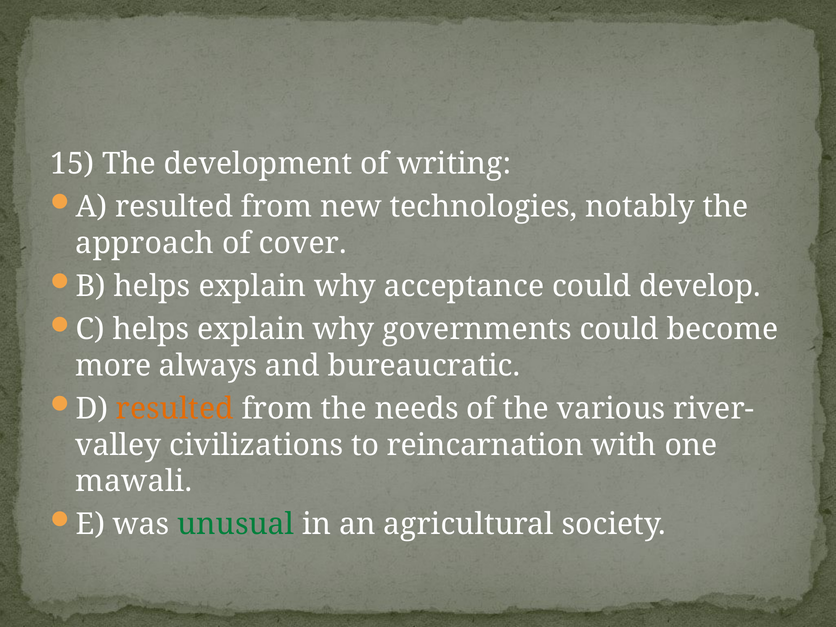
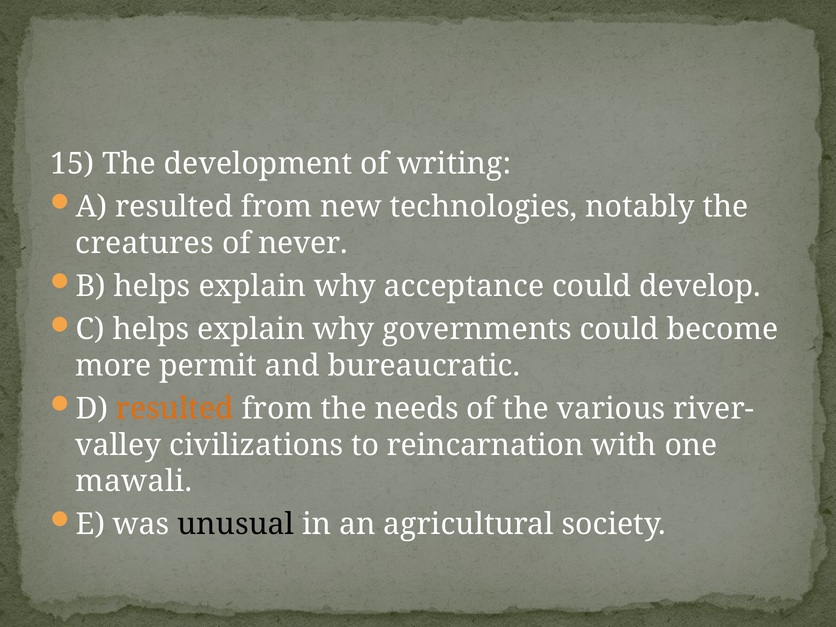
approach: approach -> creatures
cover: cover -> never
always: always -> permit
unusual colour: green -> black
